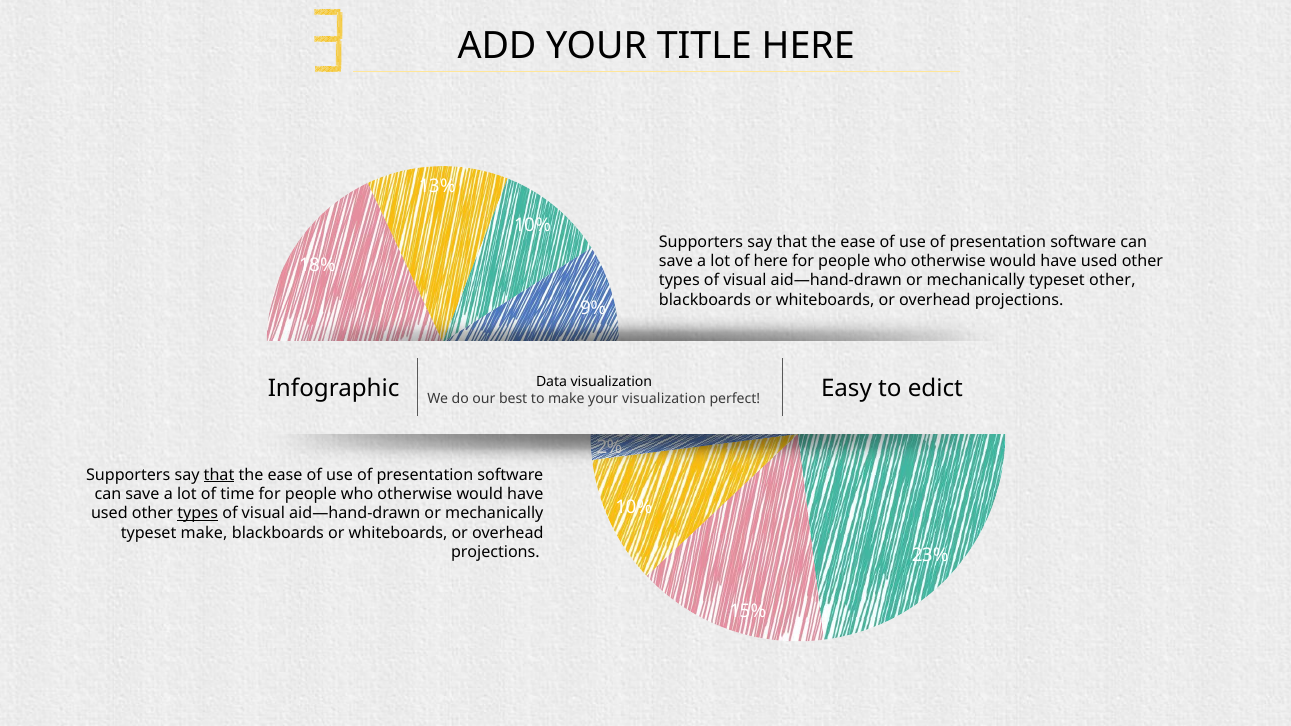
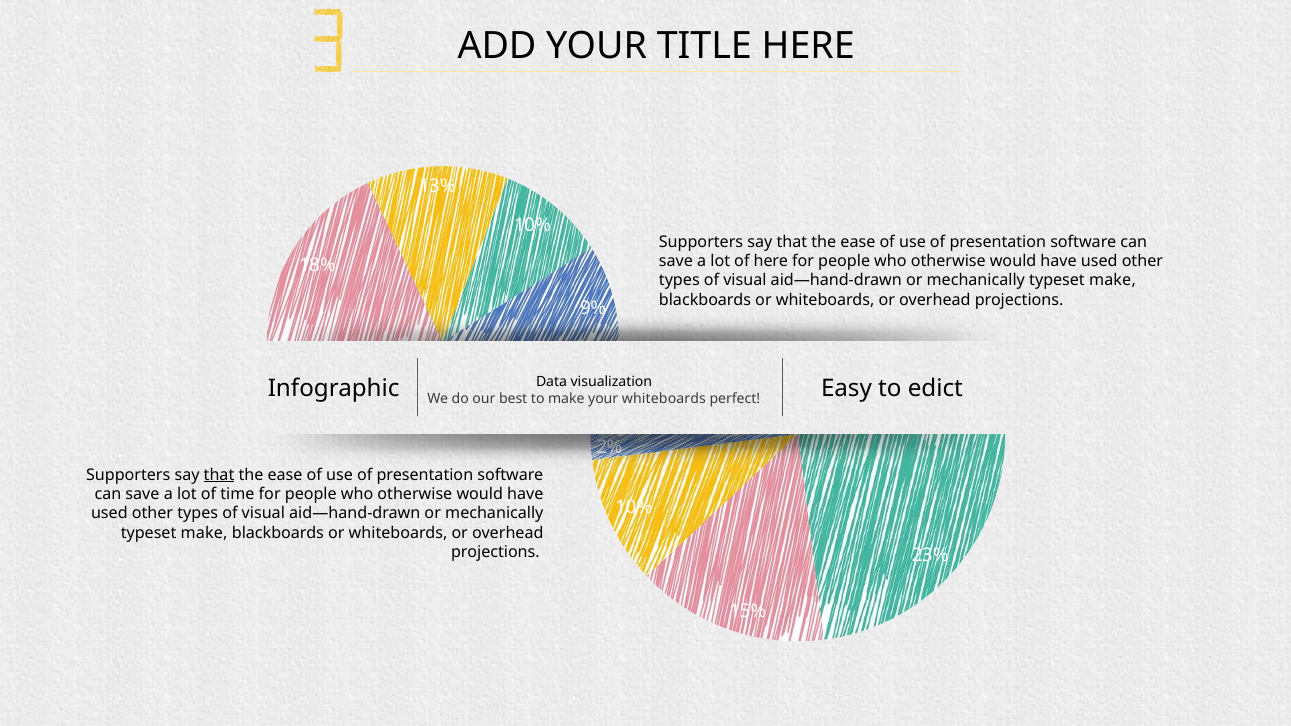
other at (1112, 281): other -> make
your visualization: visualization -> whiteboards
types at (198, 514) underline: present -> none
